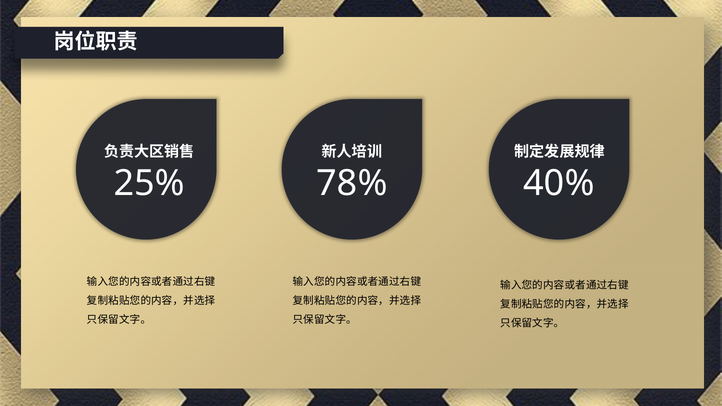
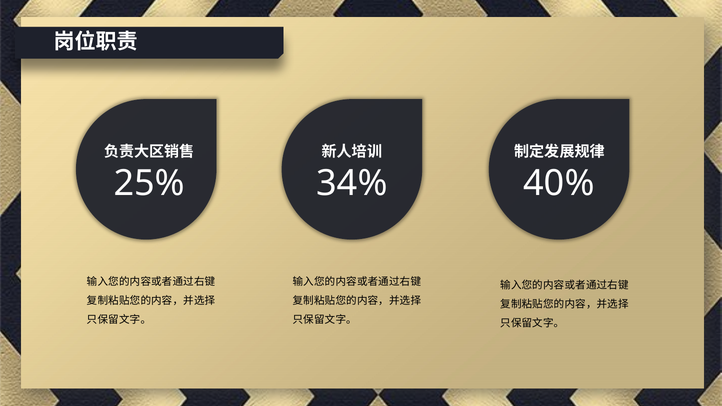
78%: 78% -> 34%
